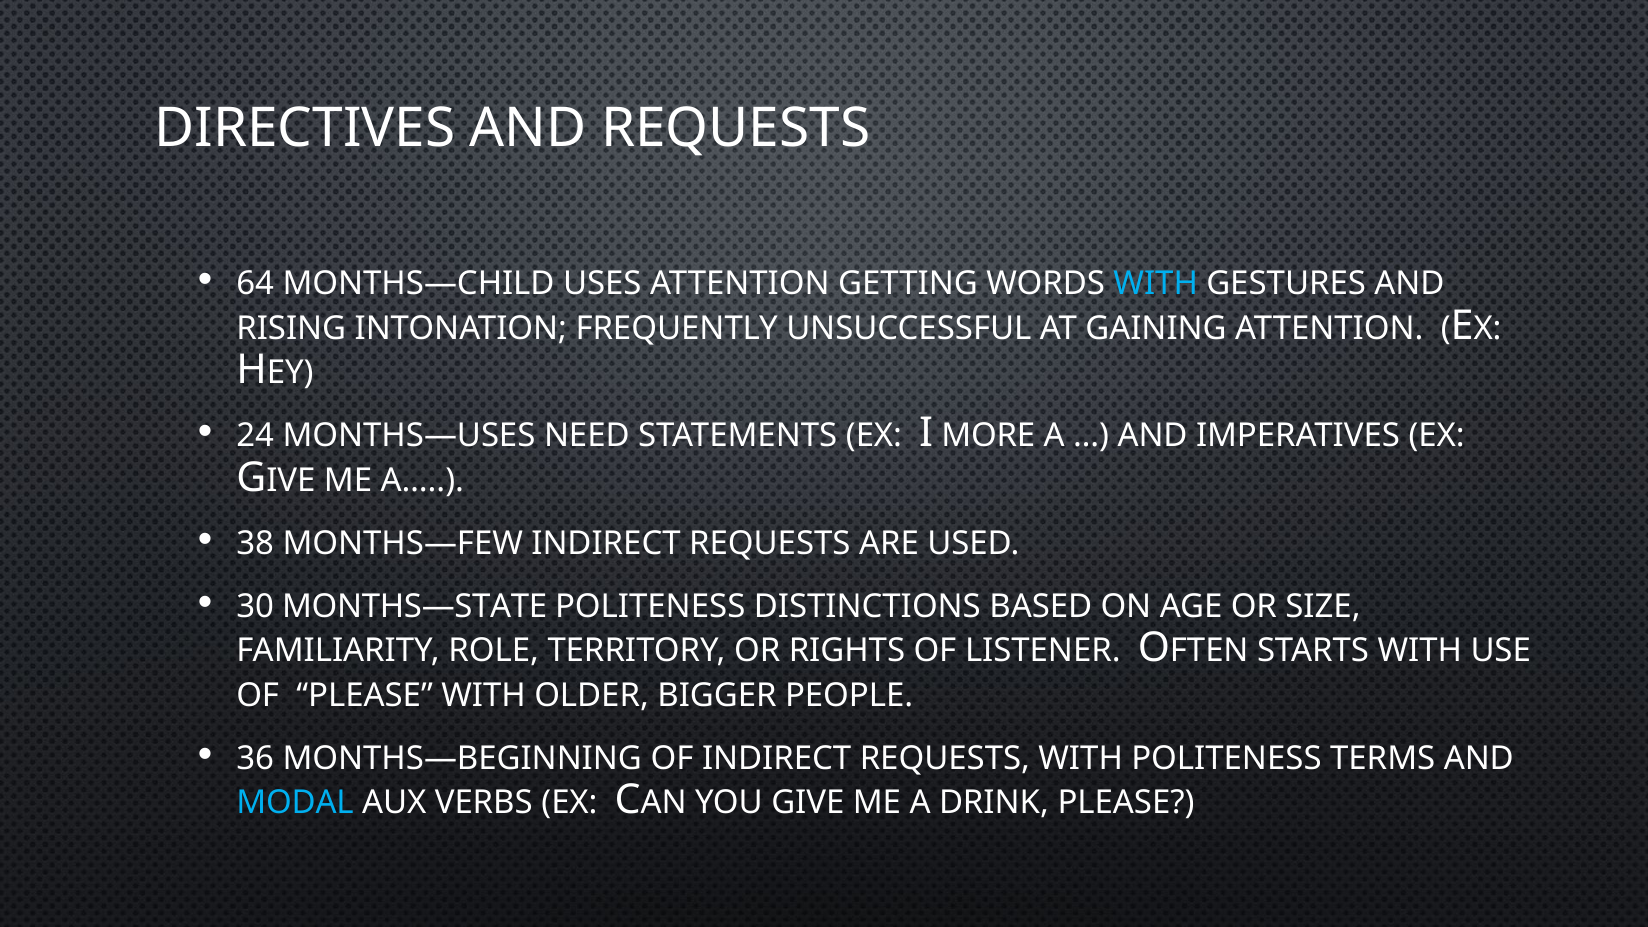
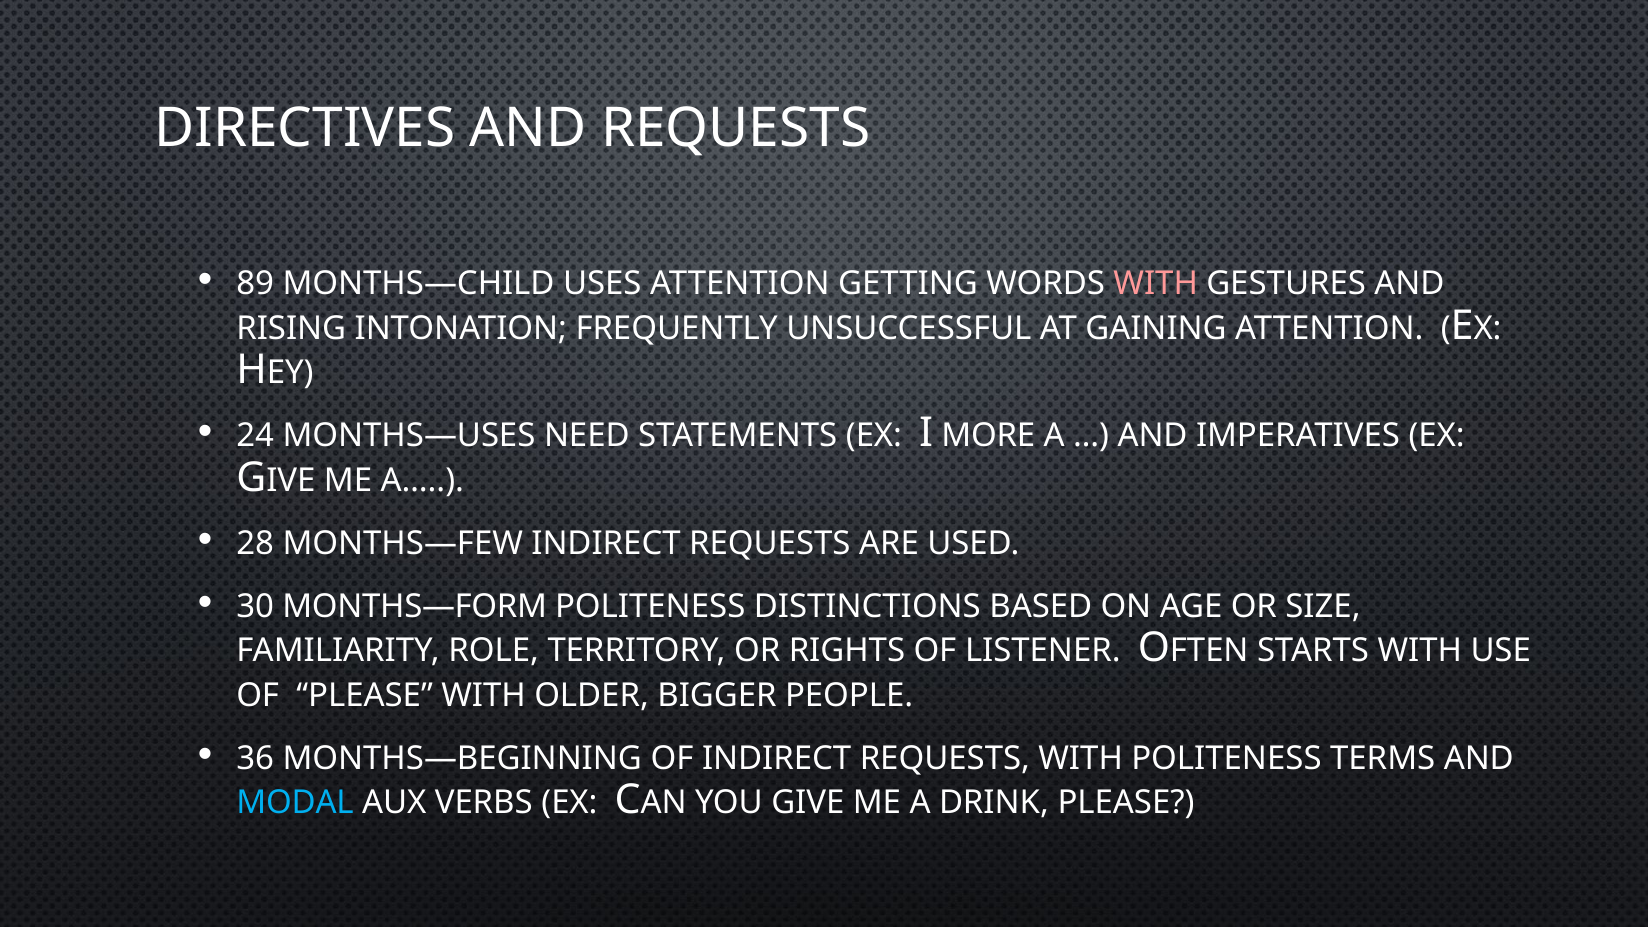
64: 64 -> 89
WITH at (1156, 284) colour: light blue -> pink
38: 38 -> 28
MONTHS—STATE: MONTHS—STATE -> MONTHS—FORM
